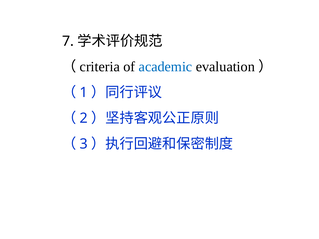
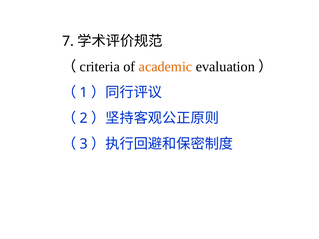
academic colour: blue -> orange
